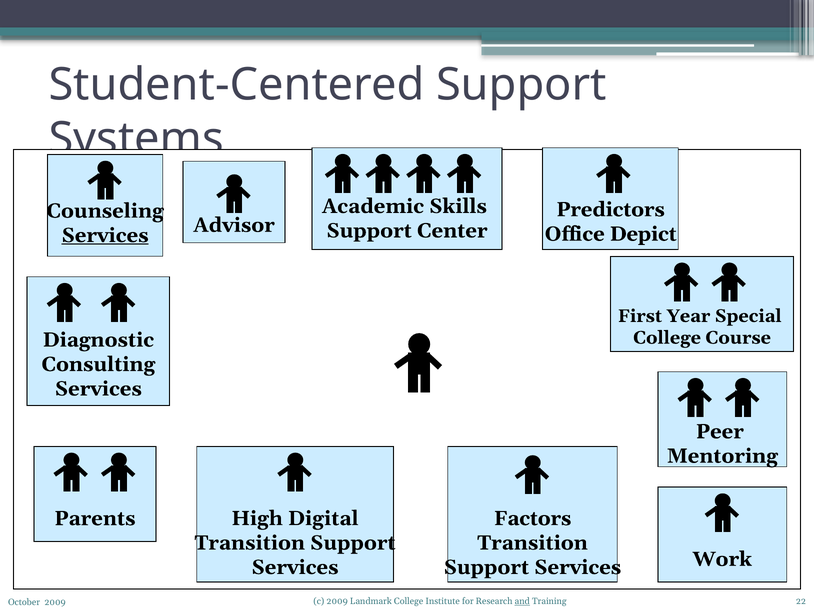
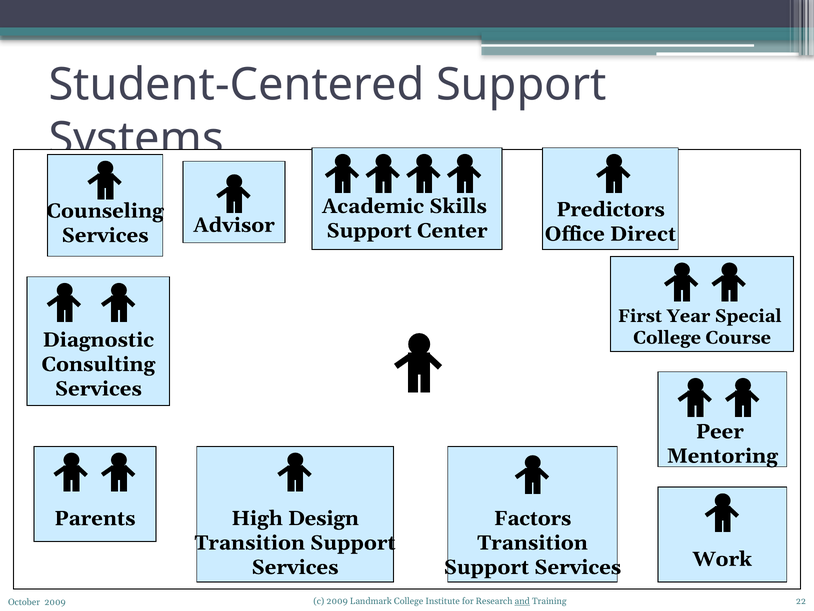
Depict: Depict -> Direct
Services at (105, 235) underline: present -> none
Digital: Digital -> Design
